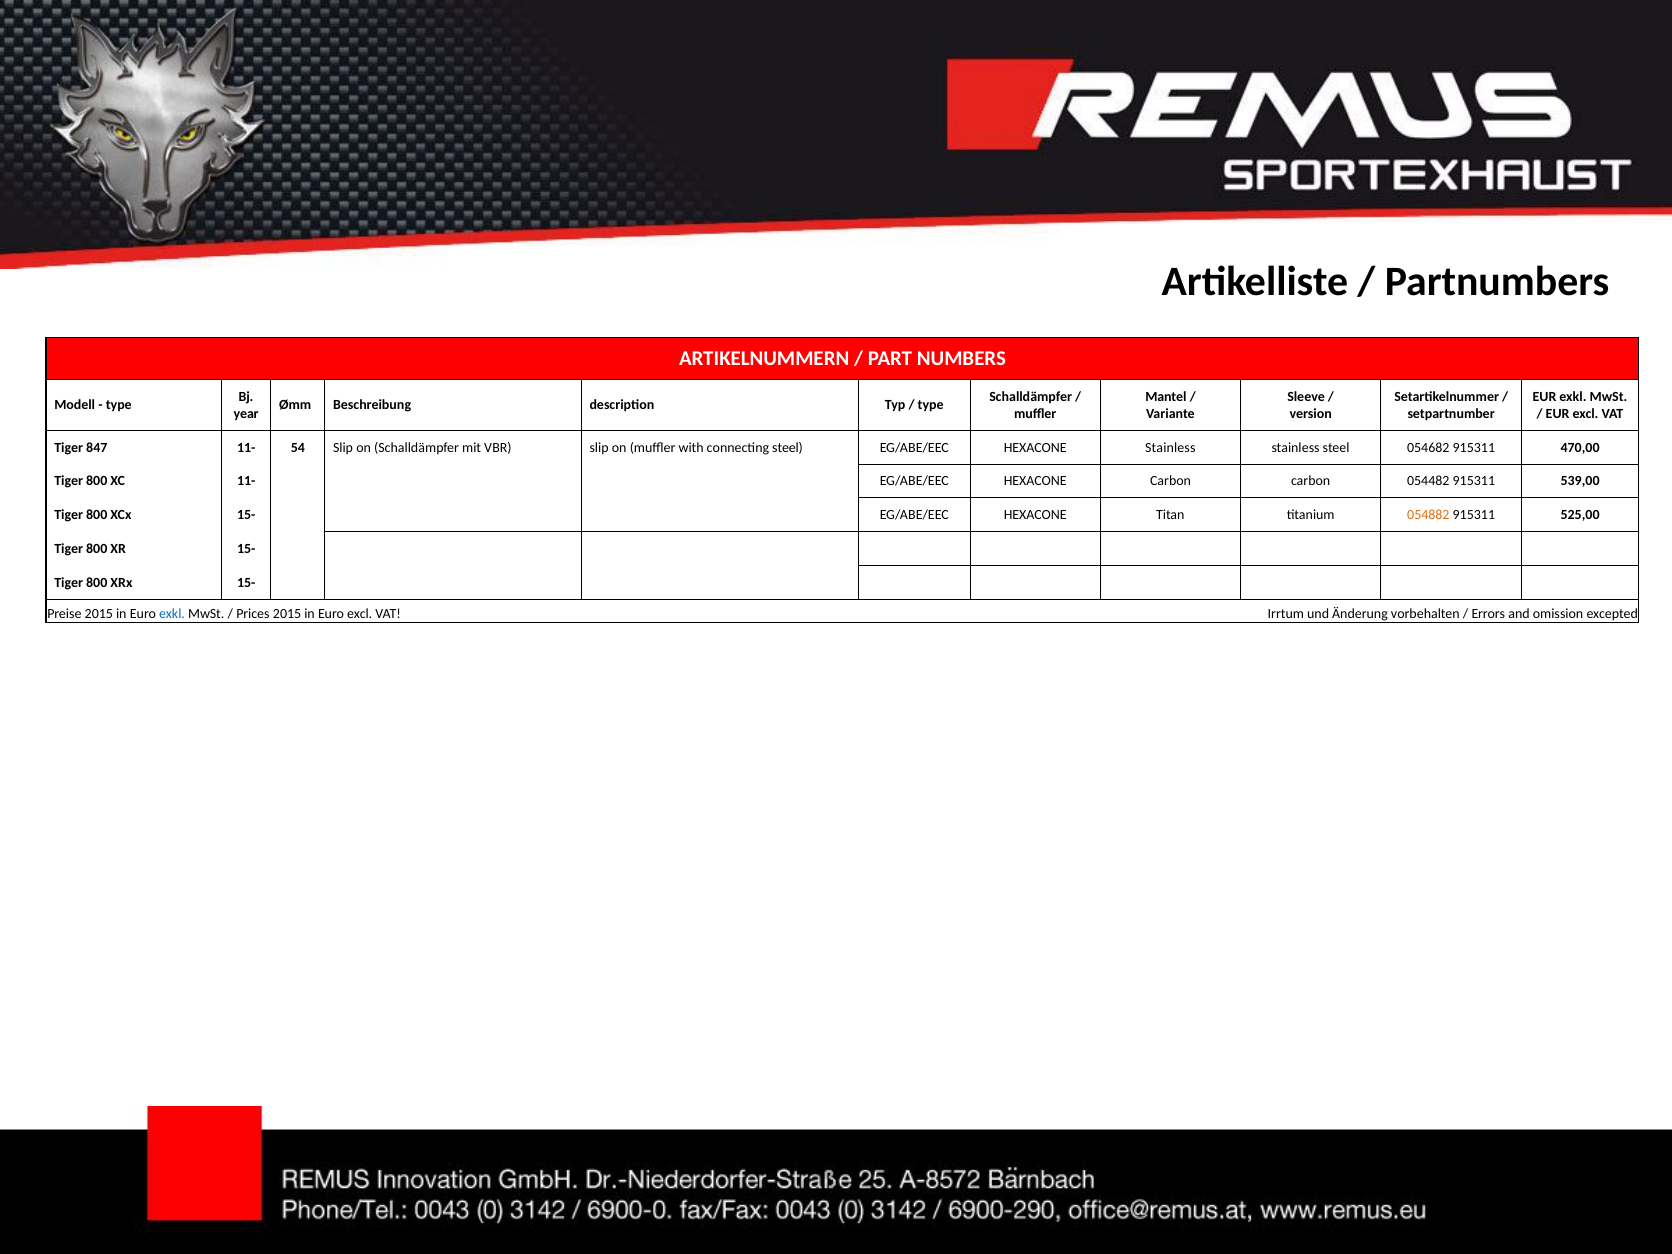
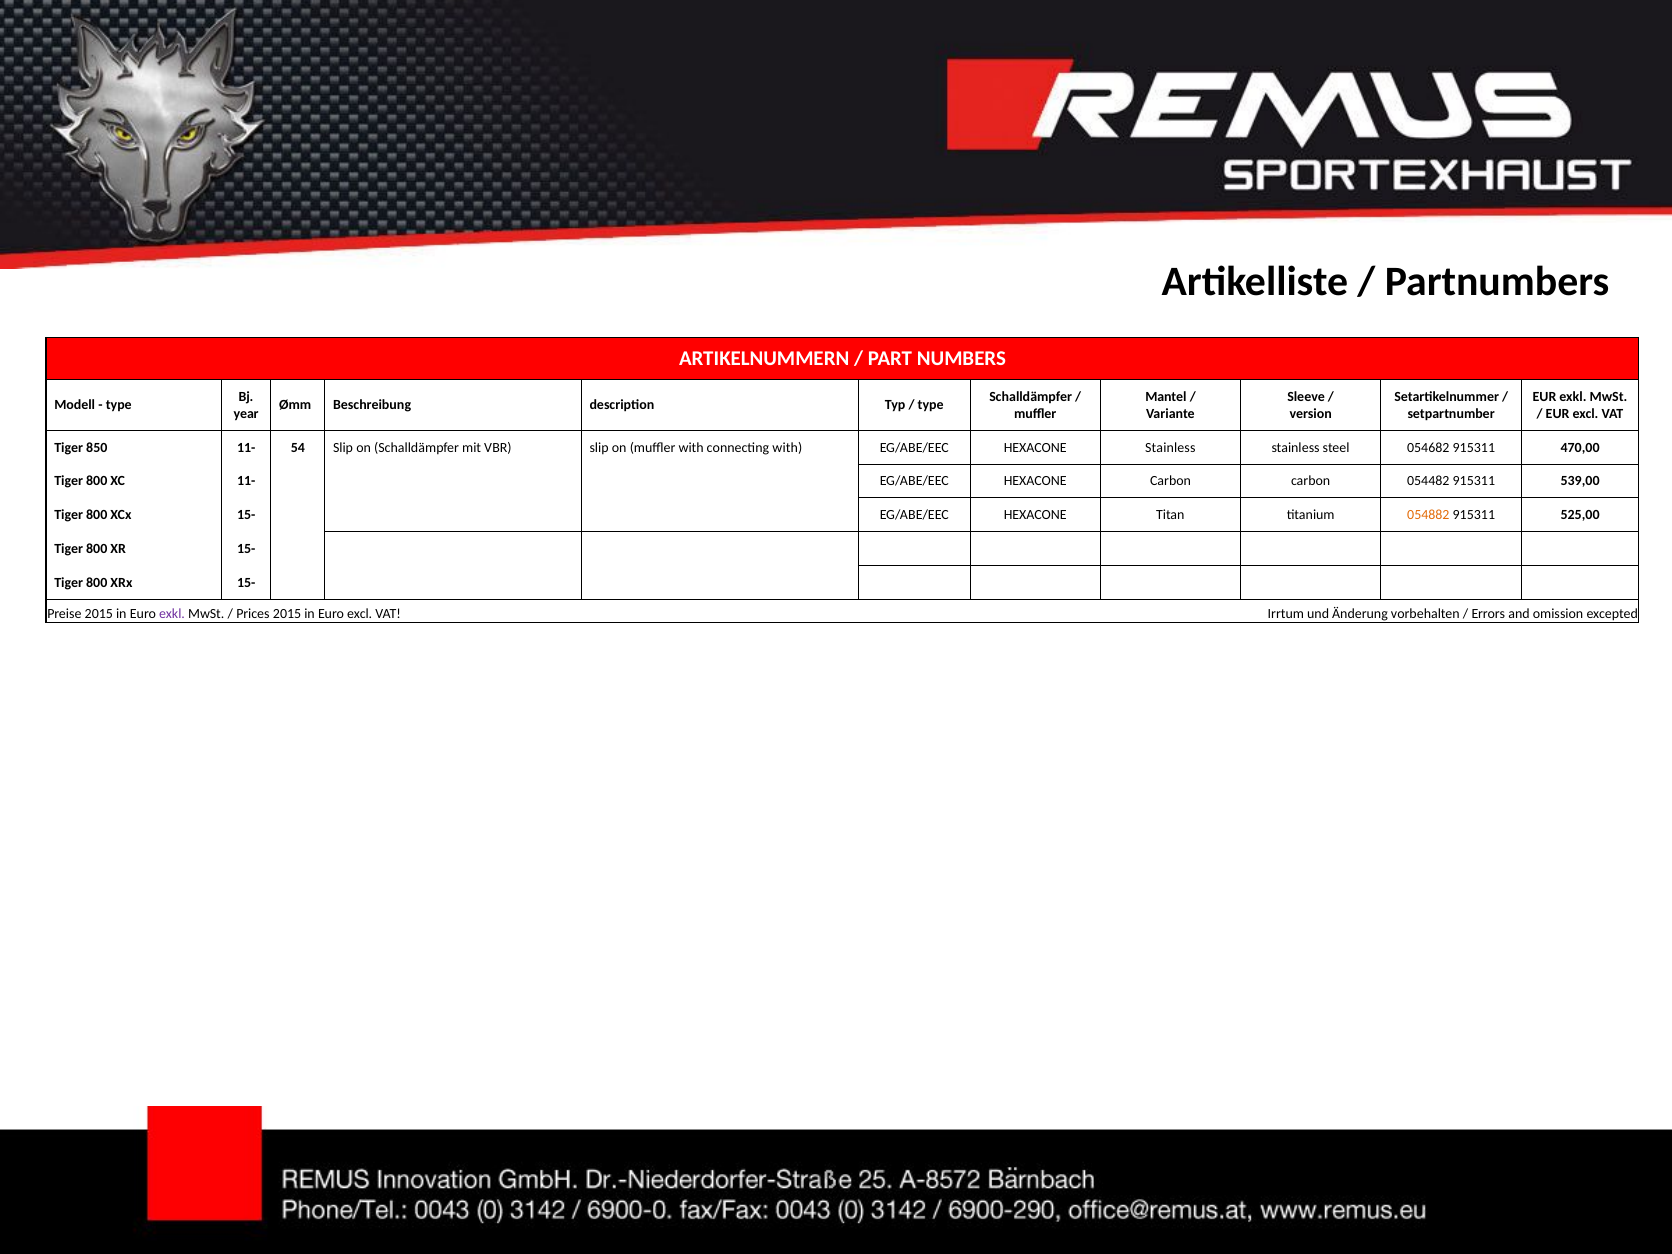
847: 847 -> 850
connecting steel: steel -> with
exkl at (172, 614) colour: blue -> purple
